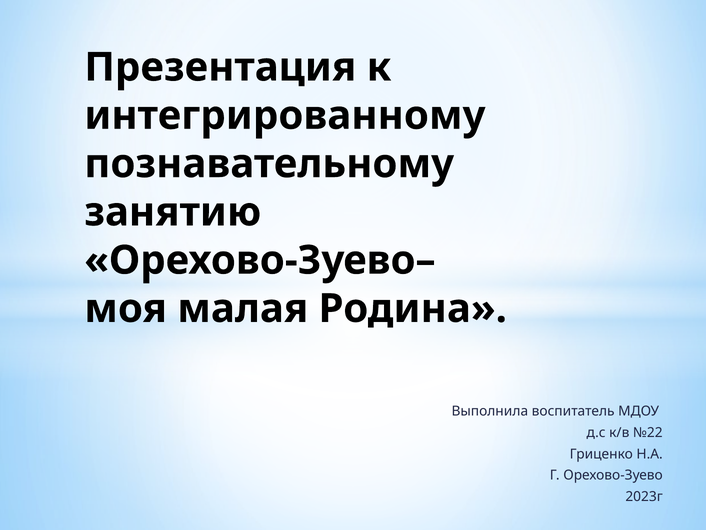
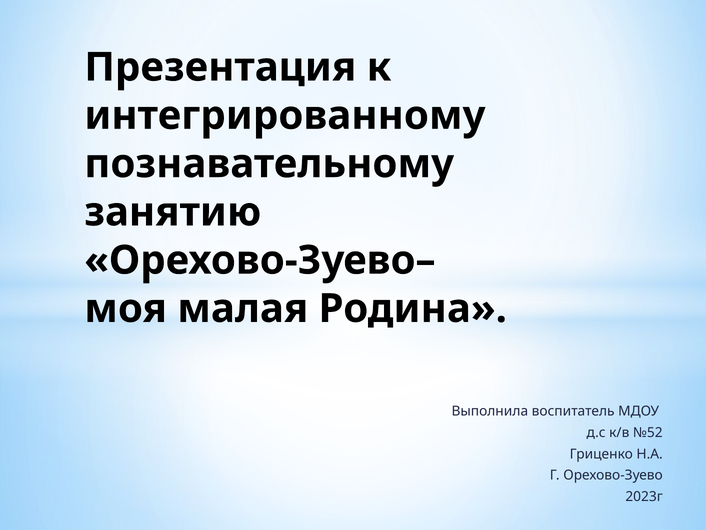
№22: №22 -> №52
